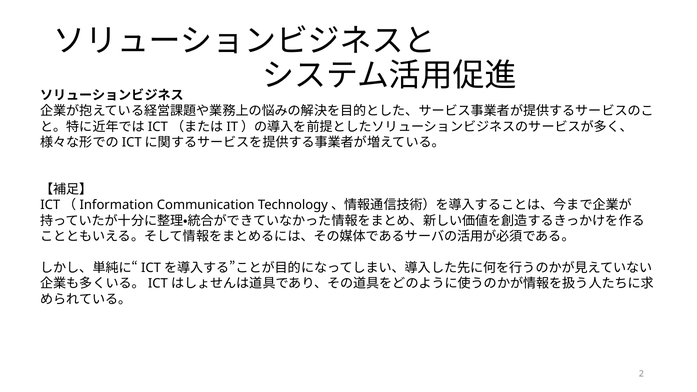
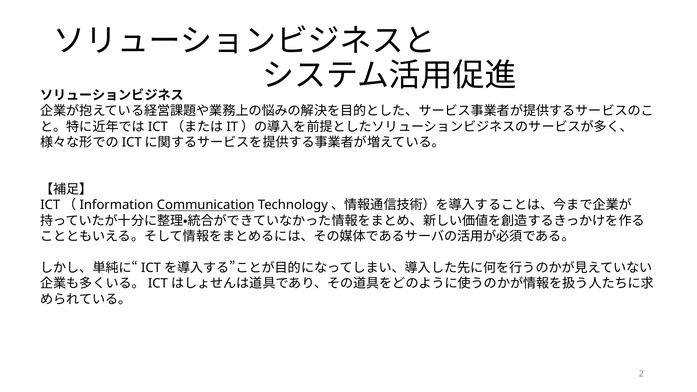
Communication underline: none -> present
